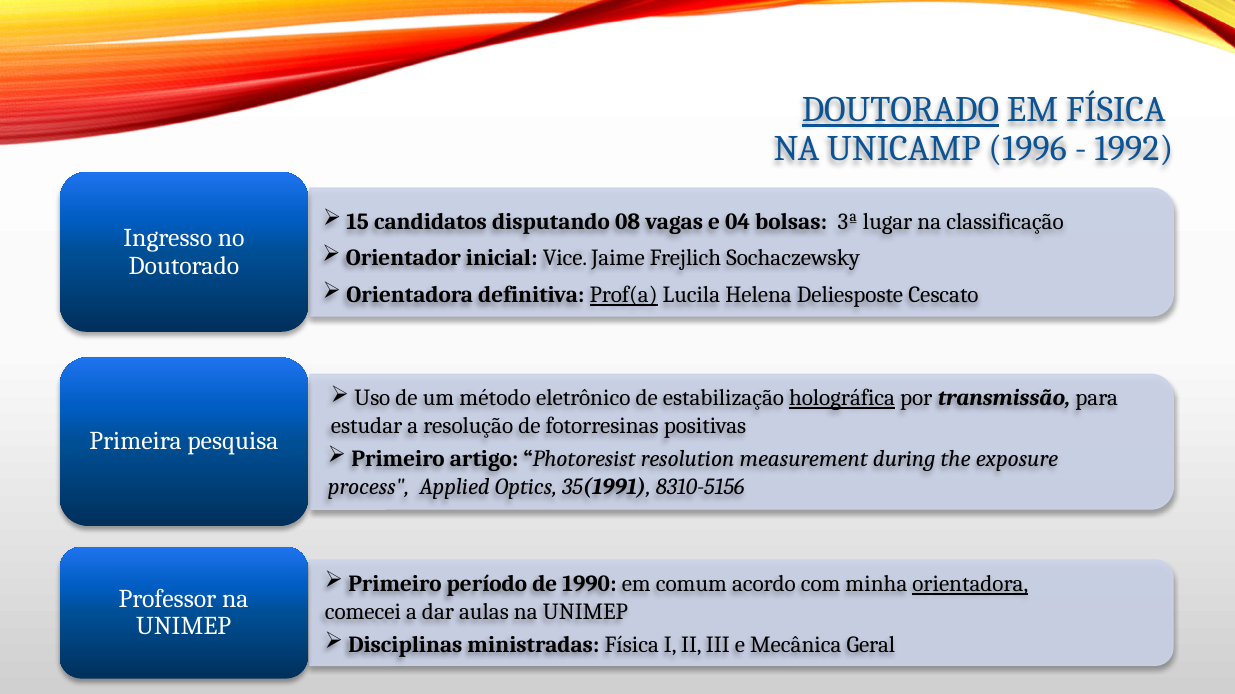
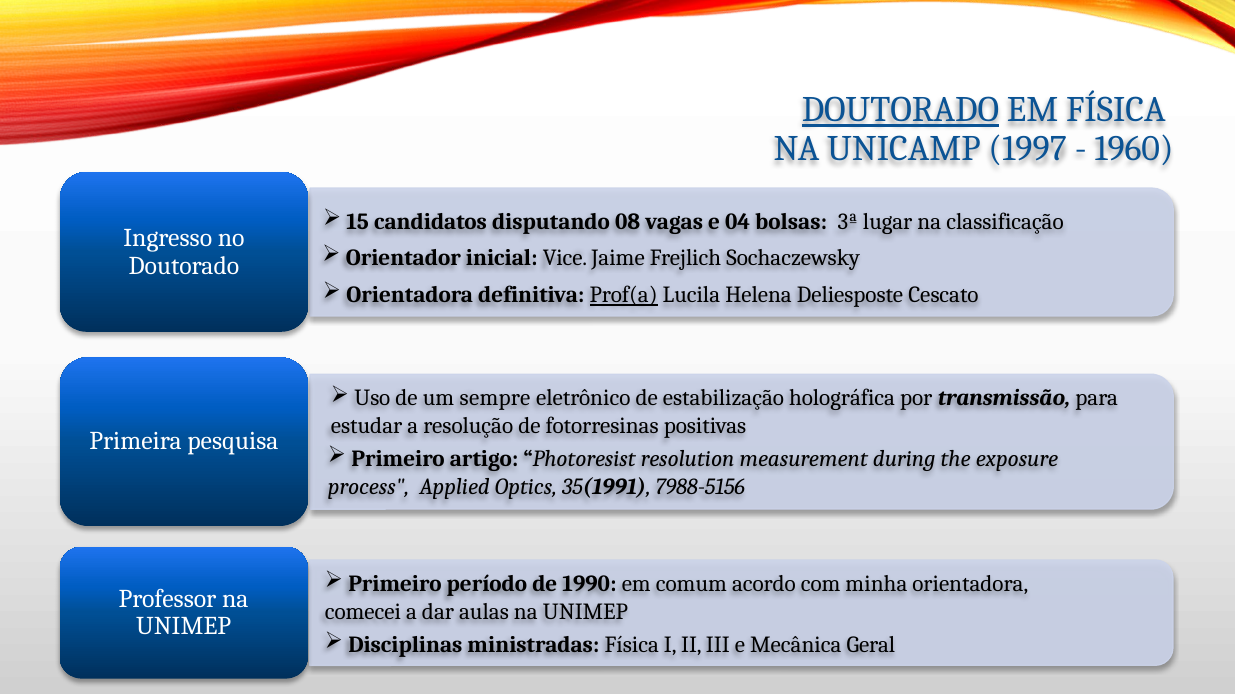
1996: 1996 -> 1997
1992: 1992 -> 1960
método: método -> sempre
holográfica underline: present -> none
8310-5156: 8310-5156 -> 7988-5156
orientadora at (970, 585) underline: present -> none
